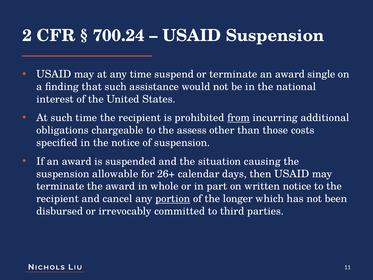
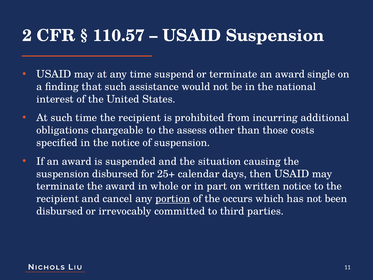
700.24: 700.24 -> 110.57
from underline: present -> none
suspension allowable: allowable -> disbursed
26+: 26+ -> 25+
longer: longer -> occurs
